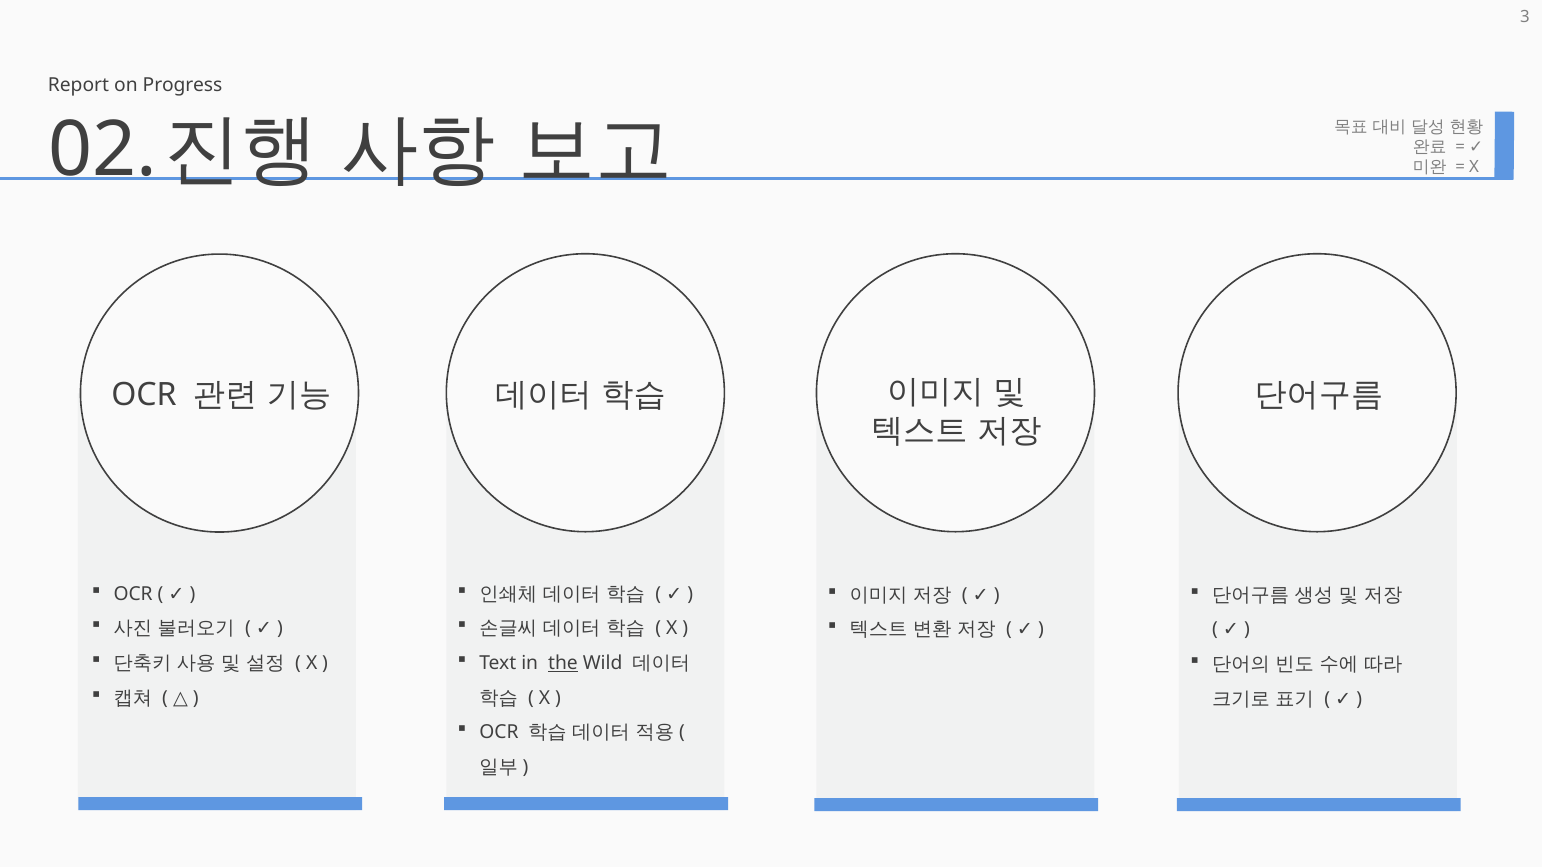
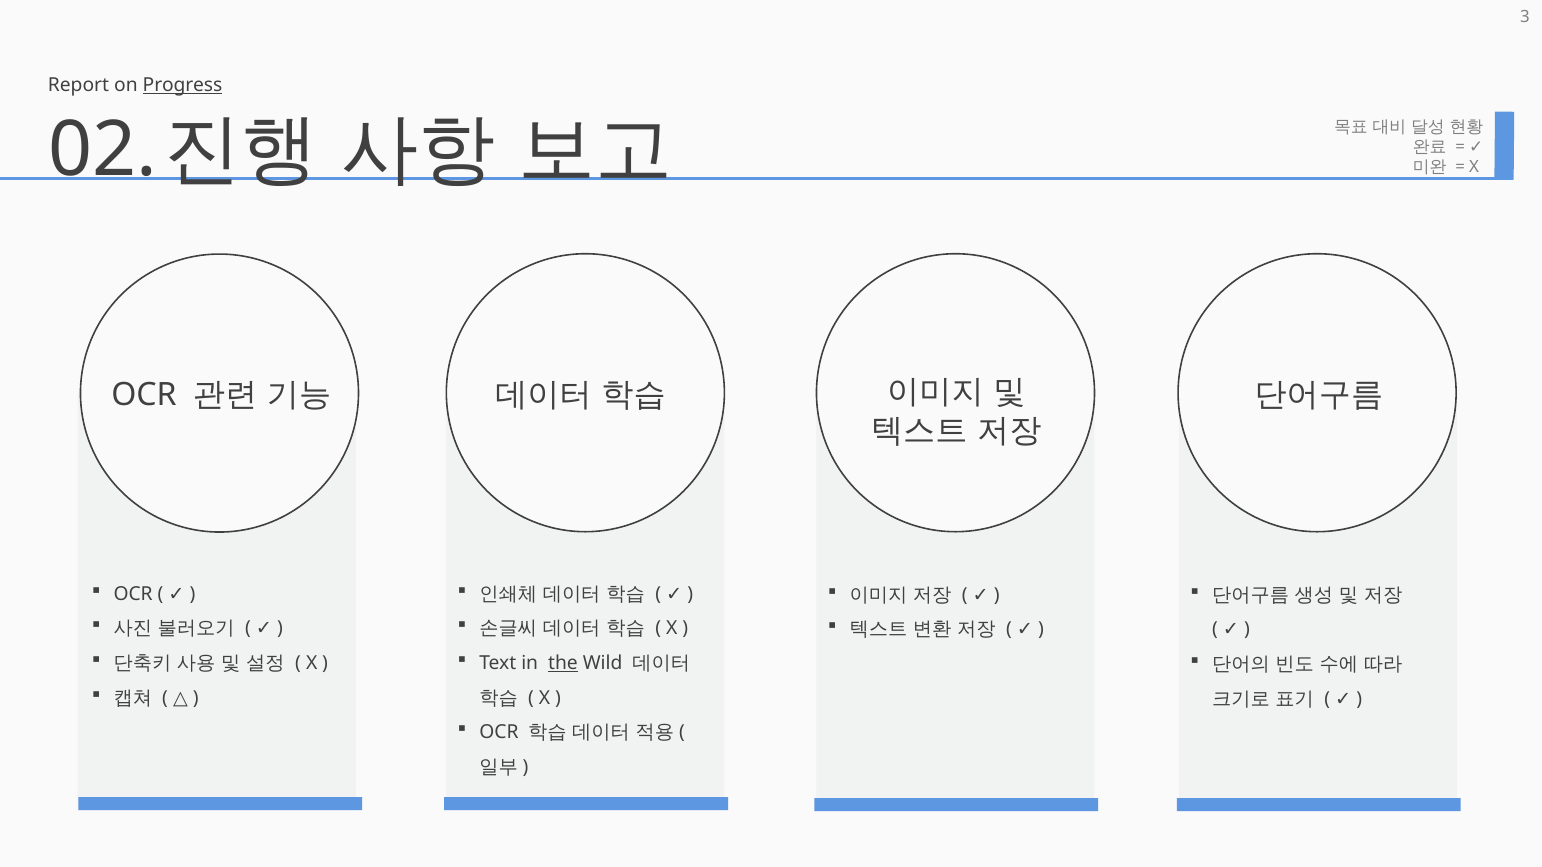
Progress underline: none -> present
